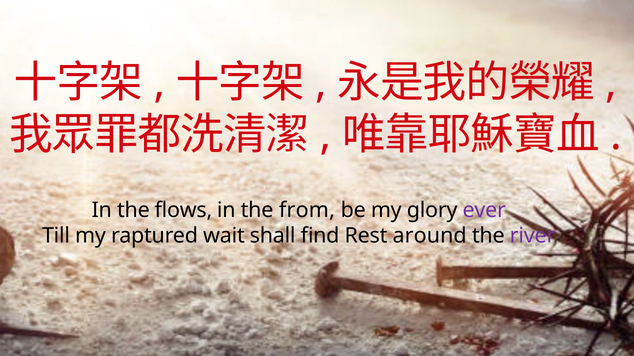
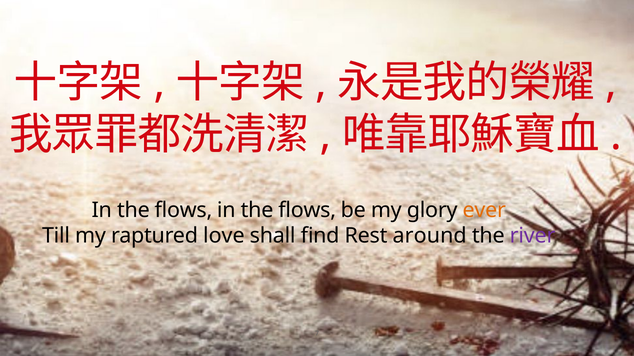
from at (307, 211): from -> flows
ever colour: purple -> orange
wait: wait -> love
